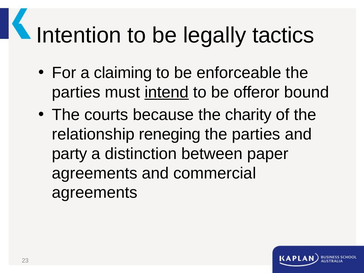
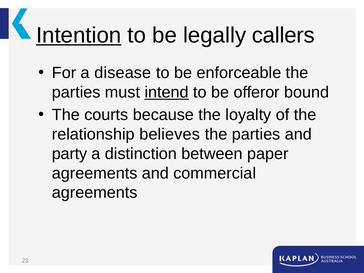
Intention underline: none -> present
tactics: tactics -> callers
claiming: claiming -> disease
charity: charity -> loyalty
reneging: reneging -> believes
